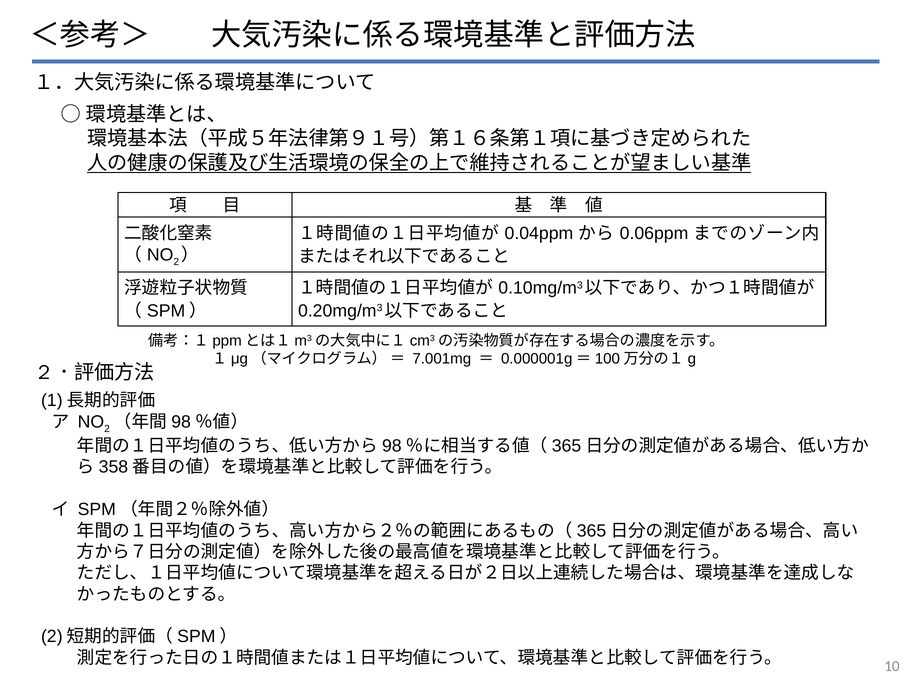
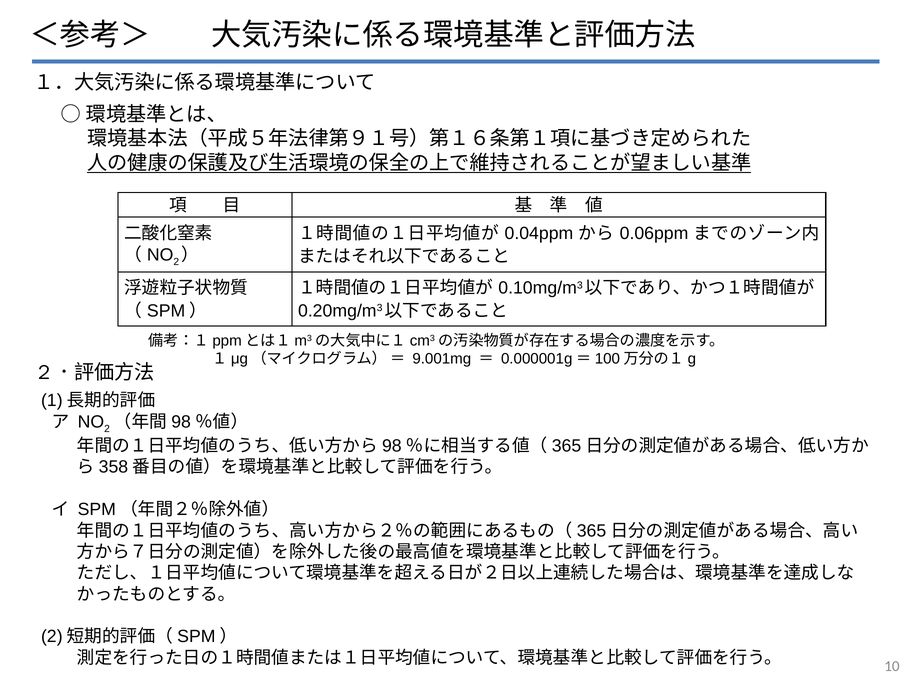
7.001mg: 7.001mg -> 9.001mg
